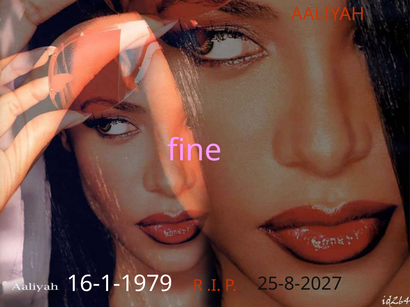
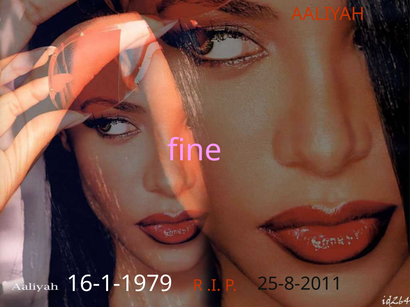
25-8-2027: 25-8-2027 -> 25-8-2011
